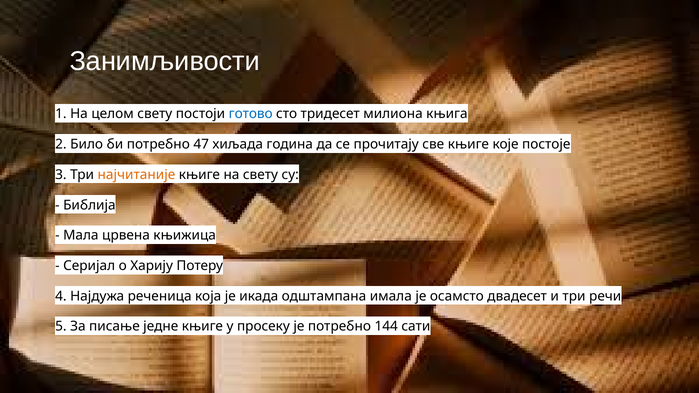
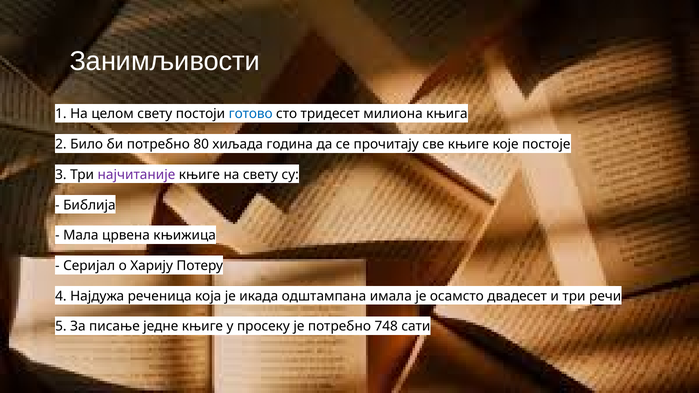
47: 47 -> 80
најчитаније colour: orange -> purple
144: 144 -> 748
